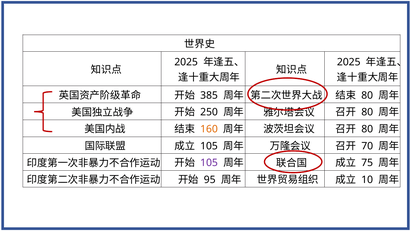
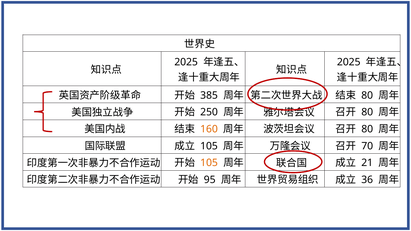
105 at (209, 163) colour: purple -> orange
75: 75 -> 21
10: 10 -> 36
